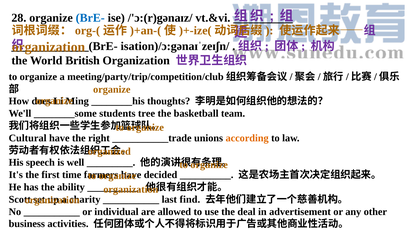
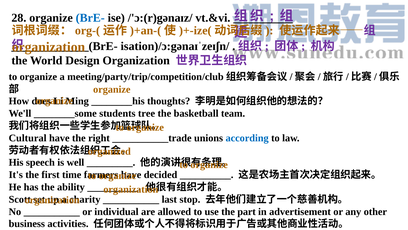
British: British -> Design
according colour: orange -> blue
find: find -> stop
deal: deal -> part
